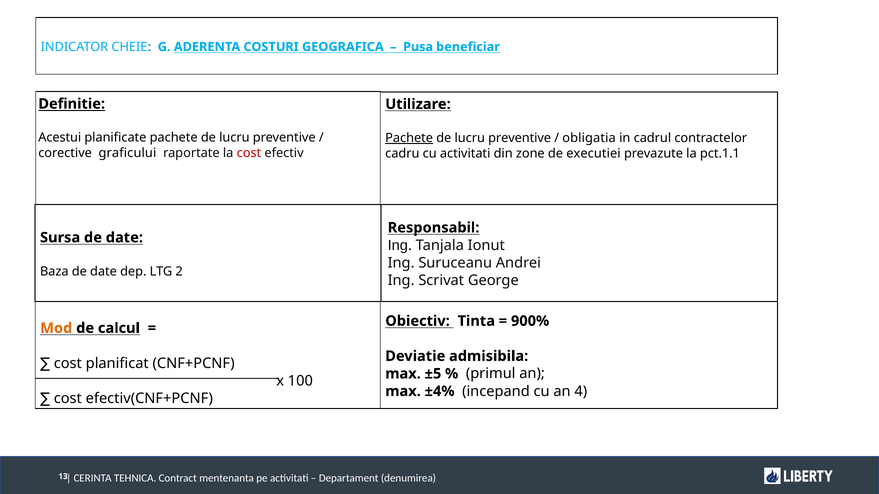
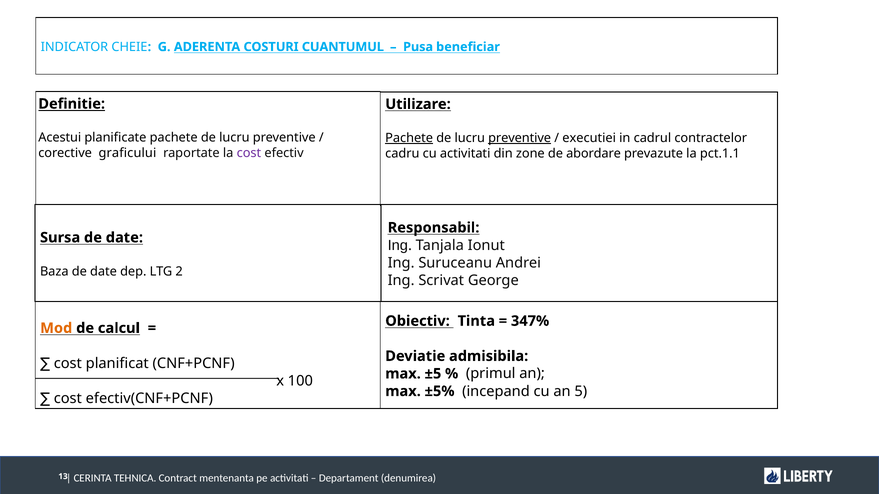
GEOGRAFICA: GEOGRAFICA -> CUANTUMUL
preventive at (520, 138) underline: none -> present
obligatia: obligatia -> executiei
cost at (249, 153) colour: red -> purple
executiei: executiei -> abordare
900%: 900% -> 347%
±4%: ±4% -> ±5%
4: 4 -> 5
